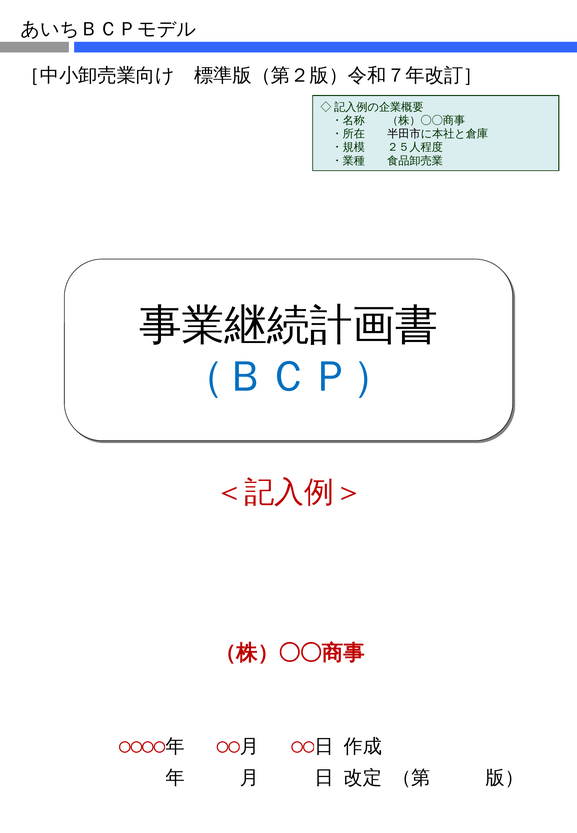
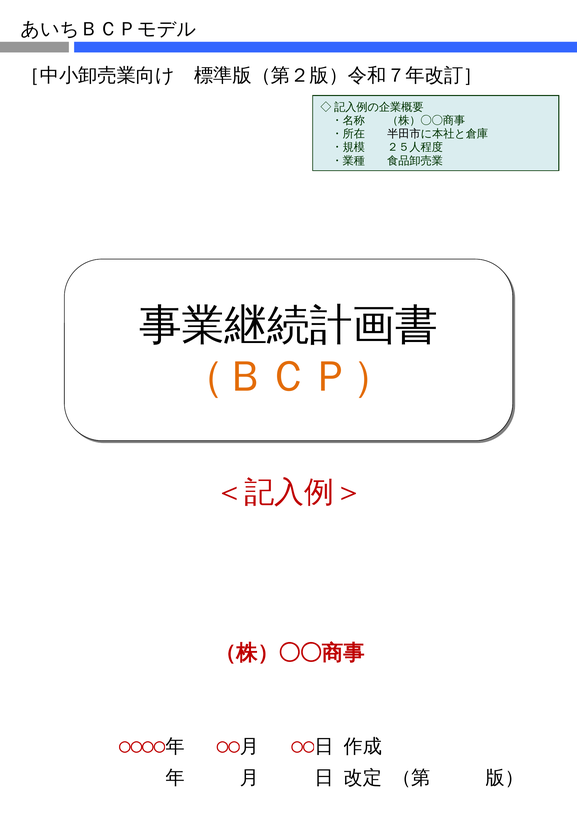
（ＢＣＰ） colour: blue -> orange
